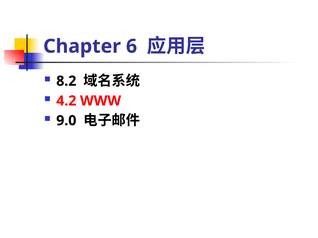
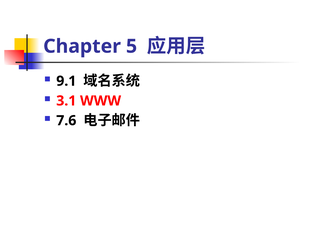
6: 6 -> 5
8.2: 8.2 -> 9.1
4.2: 4.2 -> 3.1
9.0: 9.0 -> 7.6
